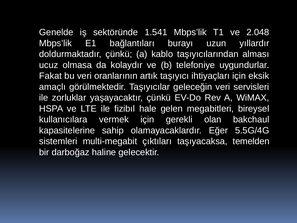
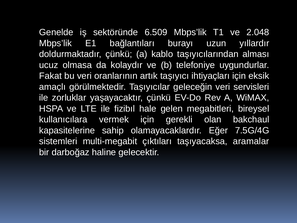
1.541: 1.541 -> 6.509
5.5G/4G: 5.5G/4G -> 7.5G/4G
temelden: temelden -> aramalar
